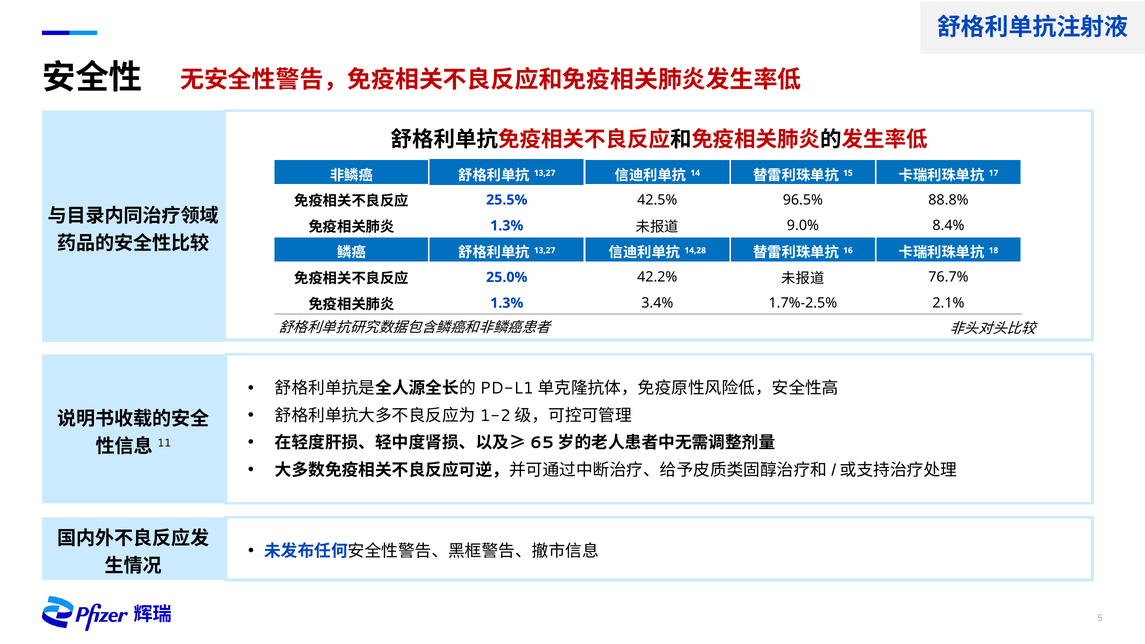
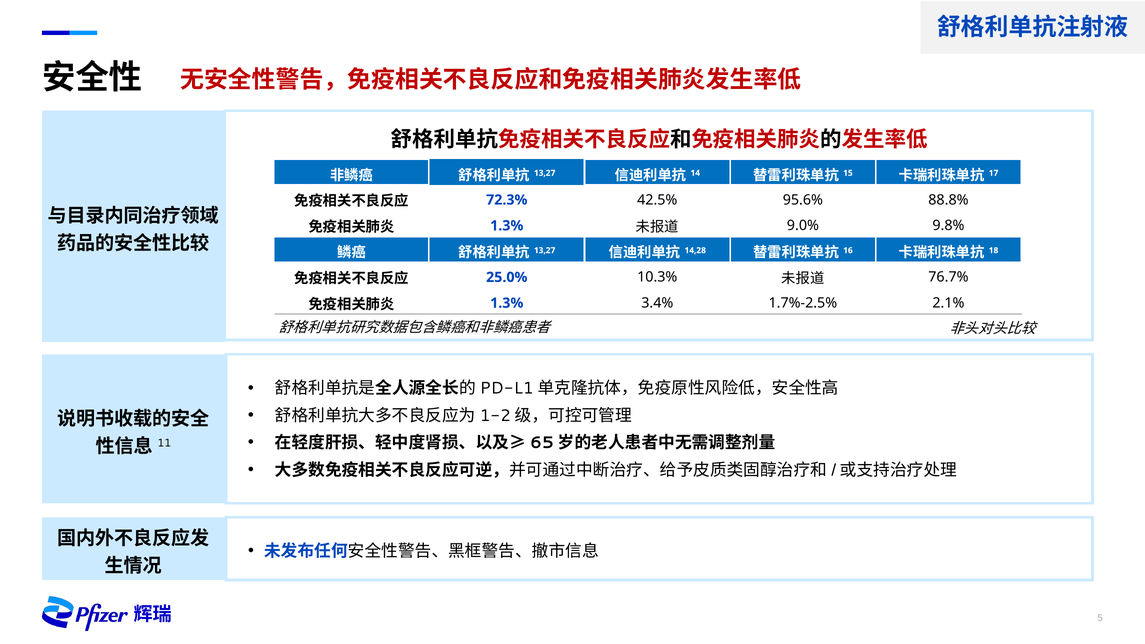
25.5%: 25.5% -> 72.3%
96.5%: 96.5% -> 95.6%
8.4%: 8.4% -> 9.8%
42.2%: 42.2% -> 10.3%
